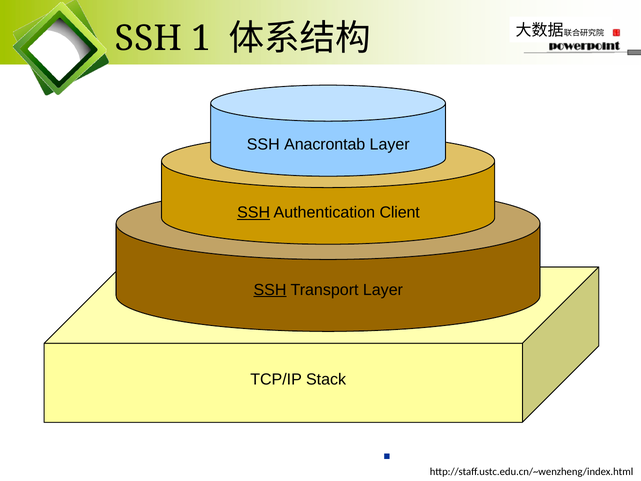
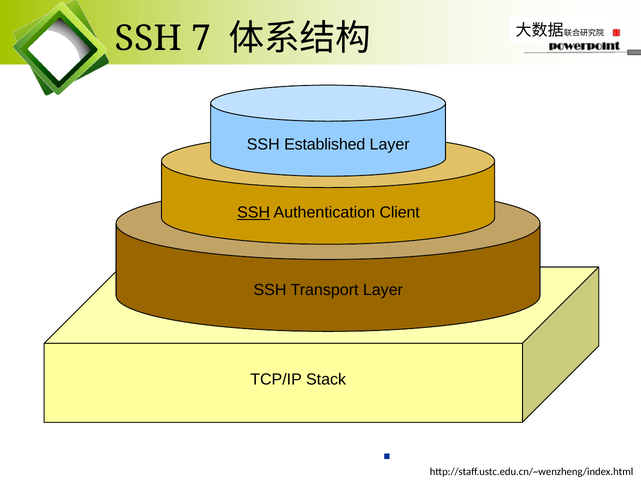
1: 1 -> 7
Anacrontab: Anacrontab -> Established
SSH at (270, 290) underline: present -> none
